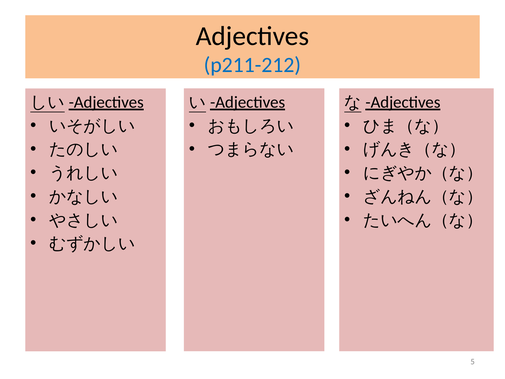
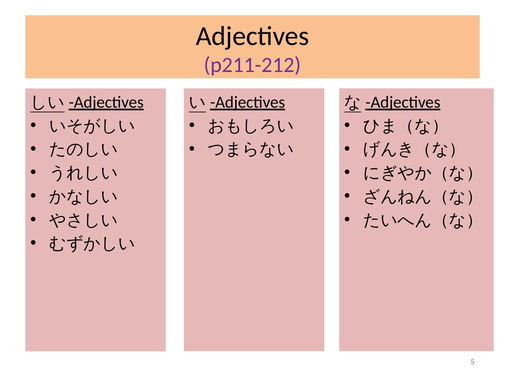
p211-212 colour: blue -> purple
